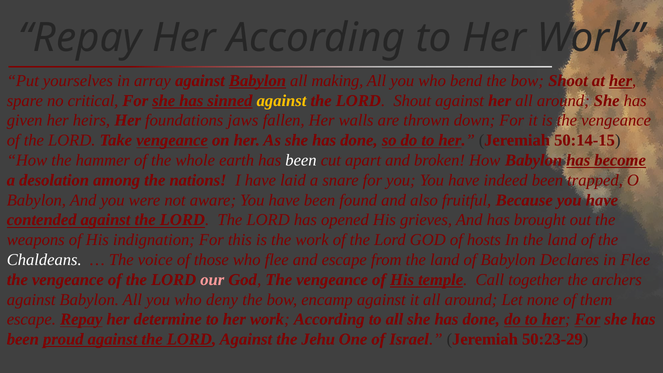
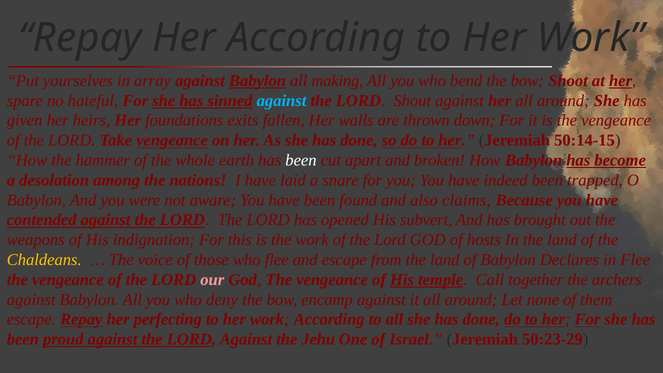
critical: critical -> hateful
against at (282, 101) colour: yellow -> light blue
jaws: jaws -> exits
fruitful: fruitful -> claims
grieves: grieves -> subvert
Chaldeans colour: white -> yellow
determine: determine -> perfecting
